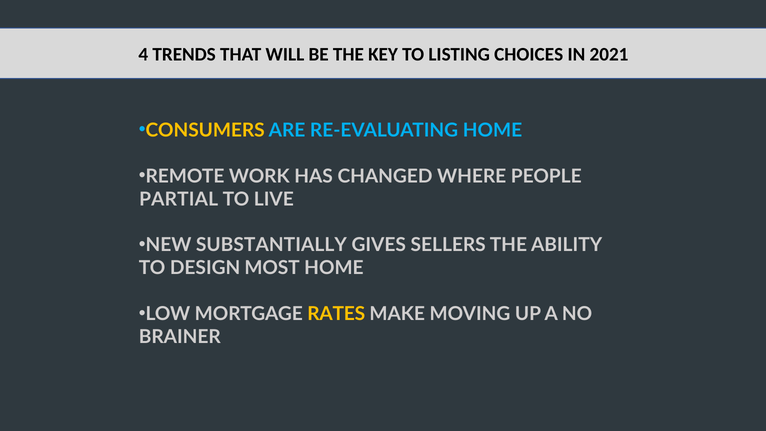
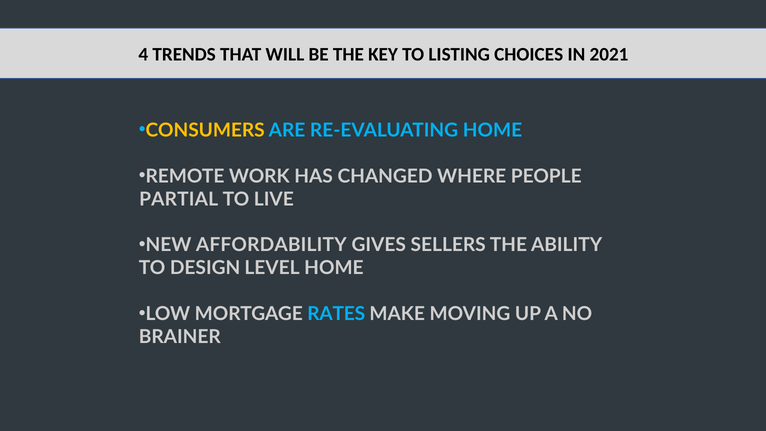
SUBSTANTIALLY: SUBSTANTIALLY -> AFFORDABILITY
MOST: MOST -> LEVEL
RATES colour: yellow -> light blue
